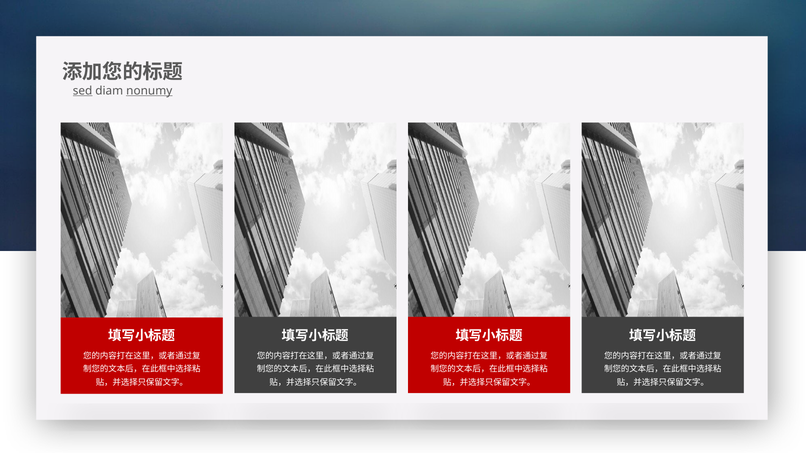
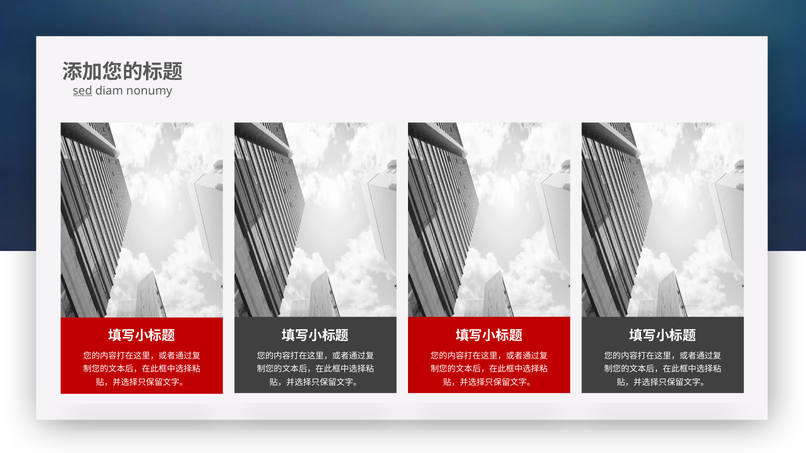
nonumy underline: present -> none
